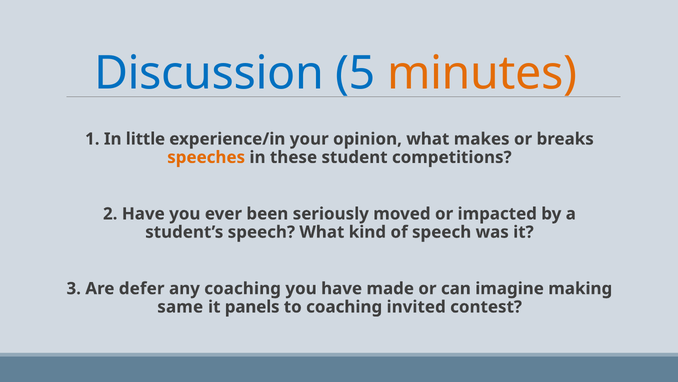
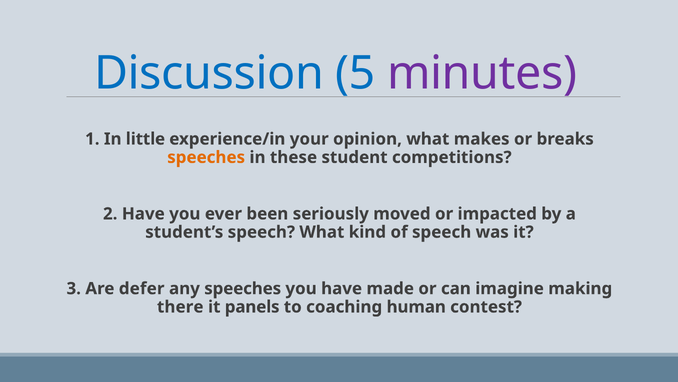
minutes colour: orange -> purple
any coaching: coaching -> speeches
same: same -> there
invited: invited -> human
